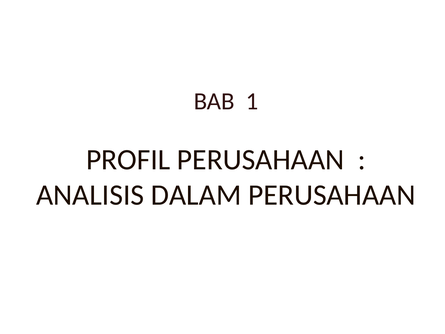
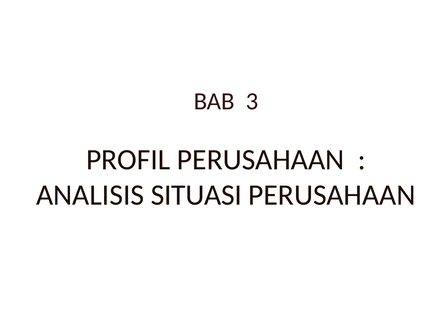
1: 1 -> 3
DALAM: DALAM -> SITUASI
